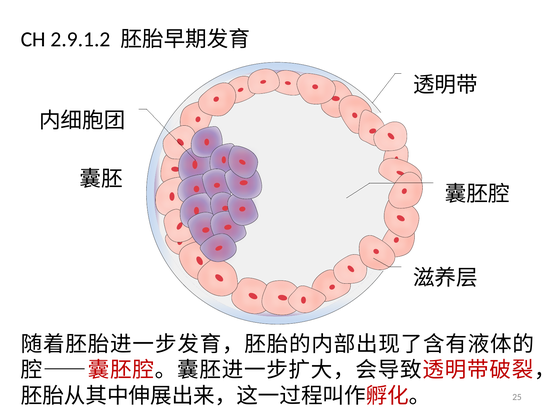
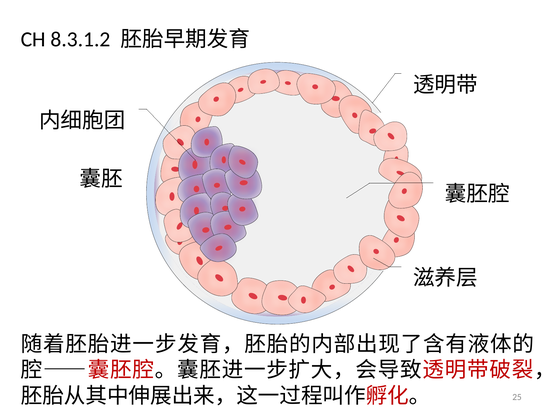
2.9.1.2: 2.9.1.2 -> 8.3.1.2
